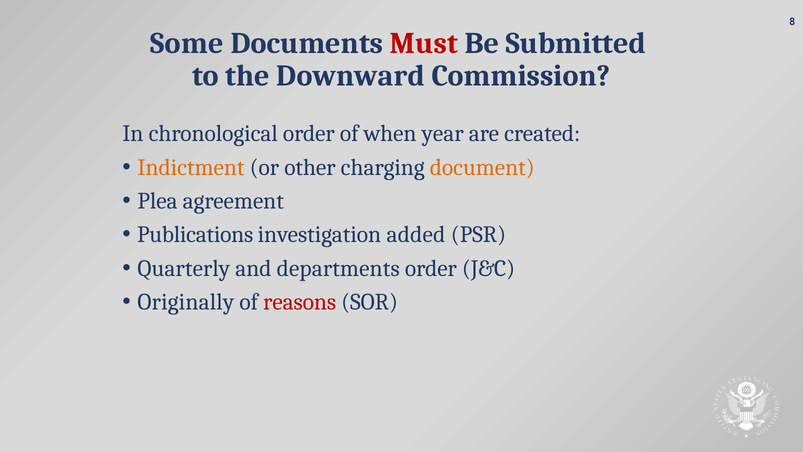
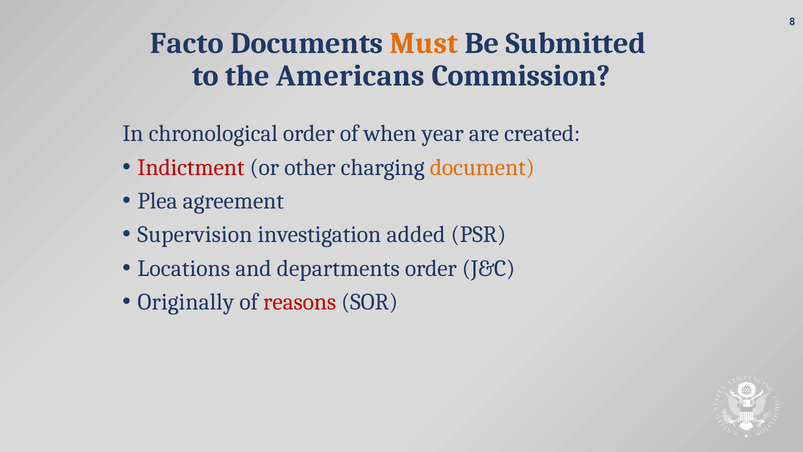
Some: Some -> Facto
Must colour: red -> orange
Downward: Downward -> Americans
Indictment colour: orange -> red
Publications: Publications -> Supervision
Quarterly: Quarterly -> Locations
